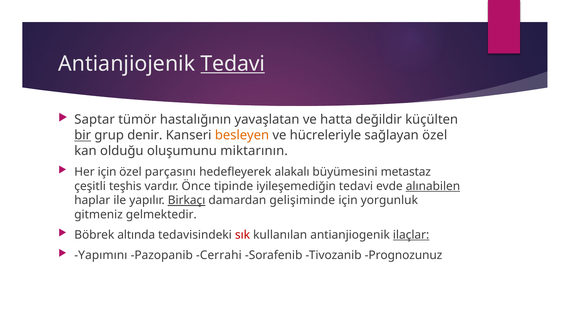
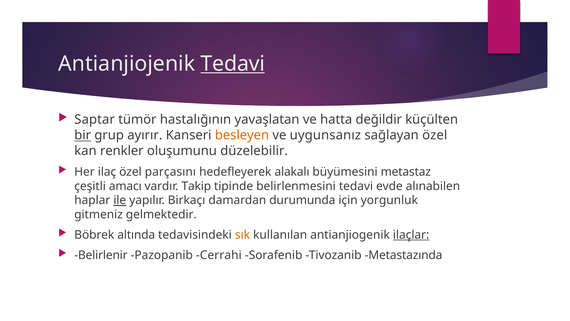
denir: denir -> ayırır
hücreleriyle: hücreleriyle -> uygunsanız
olduğu: olduğu -> renkler
miktarının: miktarının -> düzelebilir
Her için: için -> ilaç
teşhis: teşhis -> amacı
Önce: Önce -> Takip
iyileşemediğin: iyileşemediğin -> belirlenmesini
alınabilen underline: present -> none
ile underline: none -> present
Birkaçı underline: present -> none
gelişiminde: gelişiminde -> durumunda
sık colour: red -> orange
Yapımını: Yapımını -> Belirlenir
Prognozunuz: Prognozunuz -> Metastazında
